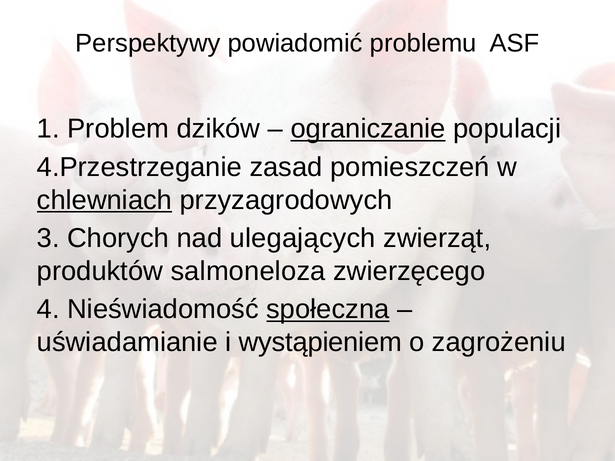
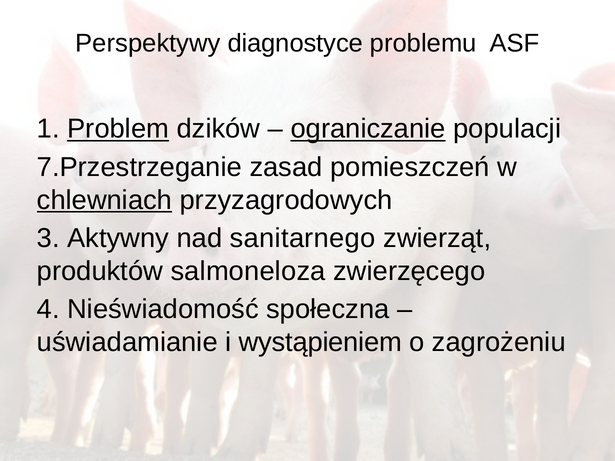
powiadomić: powiadomić -> diagnostyce
Problem underline: none -> present
4.Przestrzeganie: 4.Przestrzeganie -> 7.Przestrzeganie
Chorych: Chorych -> Aktywny
ulegających: ulegających -> sanitarnego
społeczna underline: present -> none
